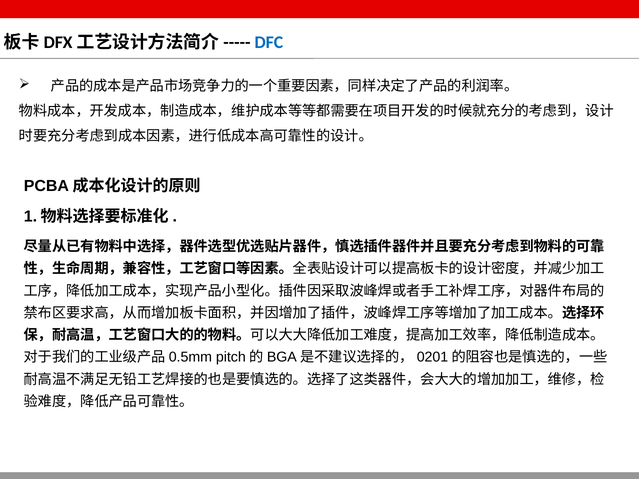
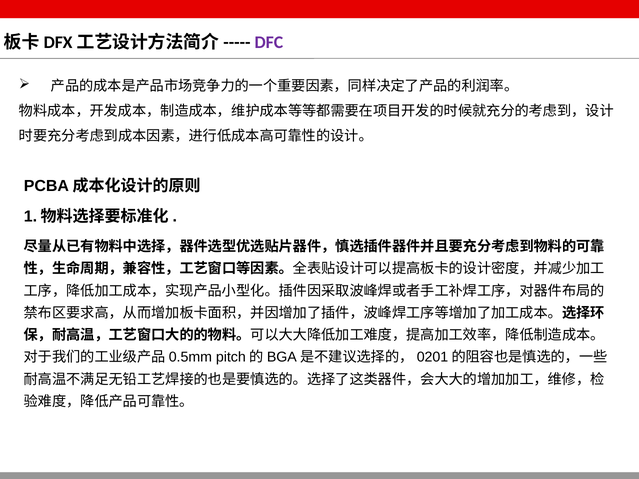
DFC colour: blue -> purple
